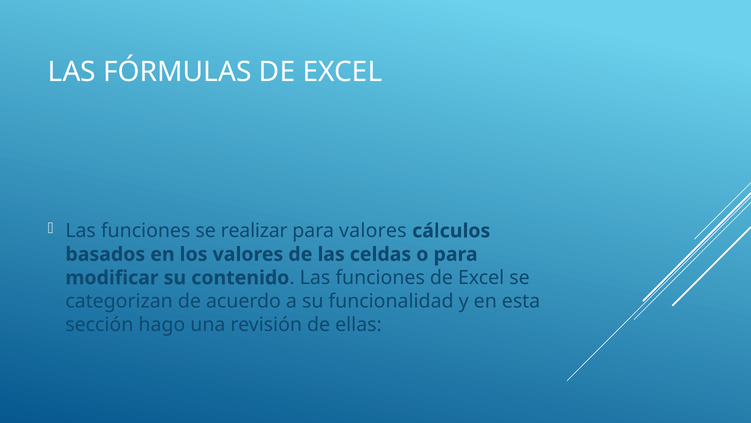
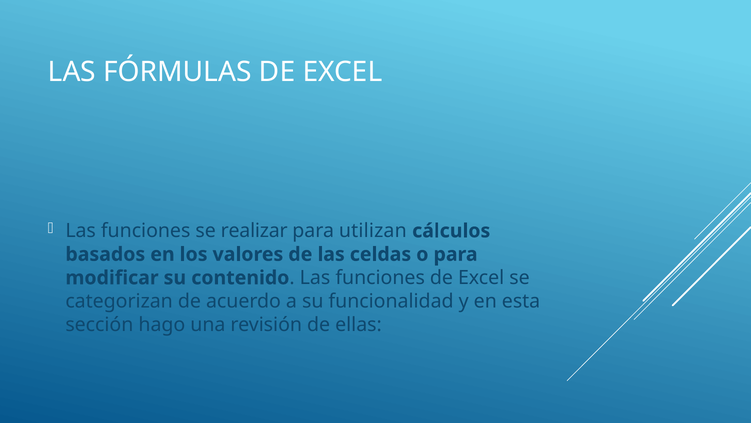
para valores: valores -> utilizan
